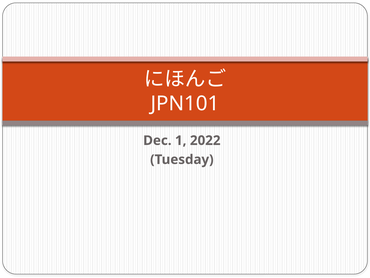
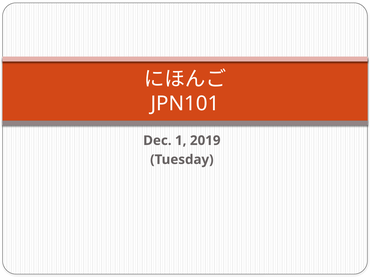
2022: 2022 -> 2019
